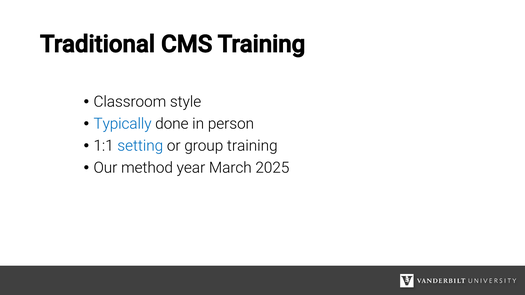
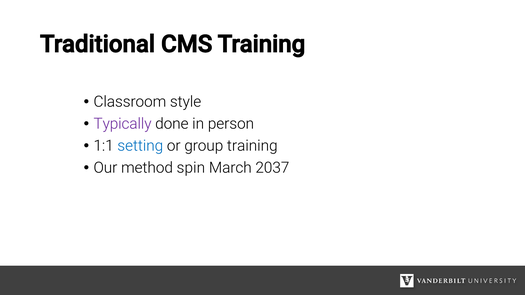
Typically colour: blue -> purple
year: year -> spin
2025: 2025 -> 2037
